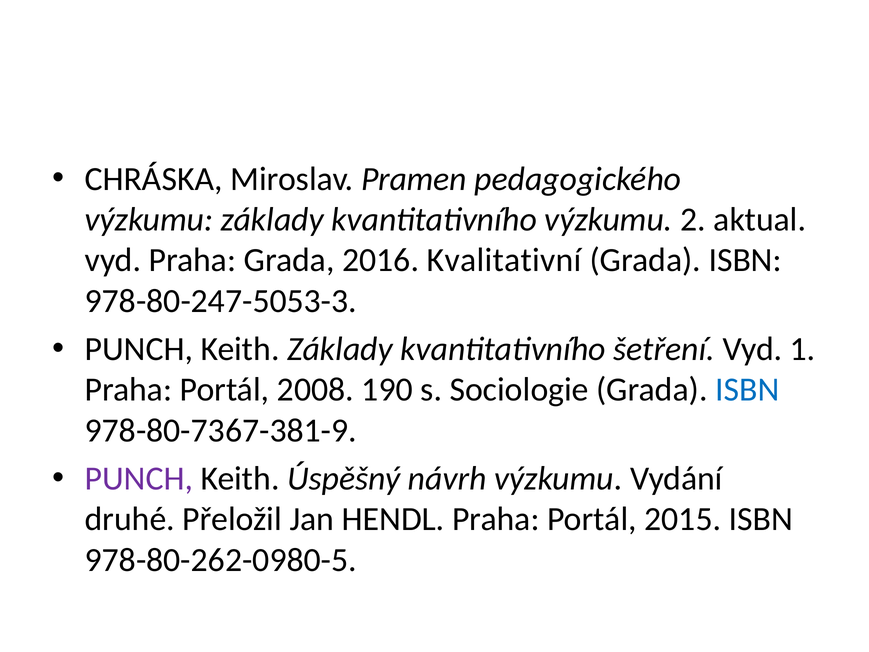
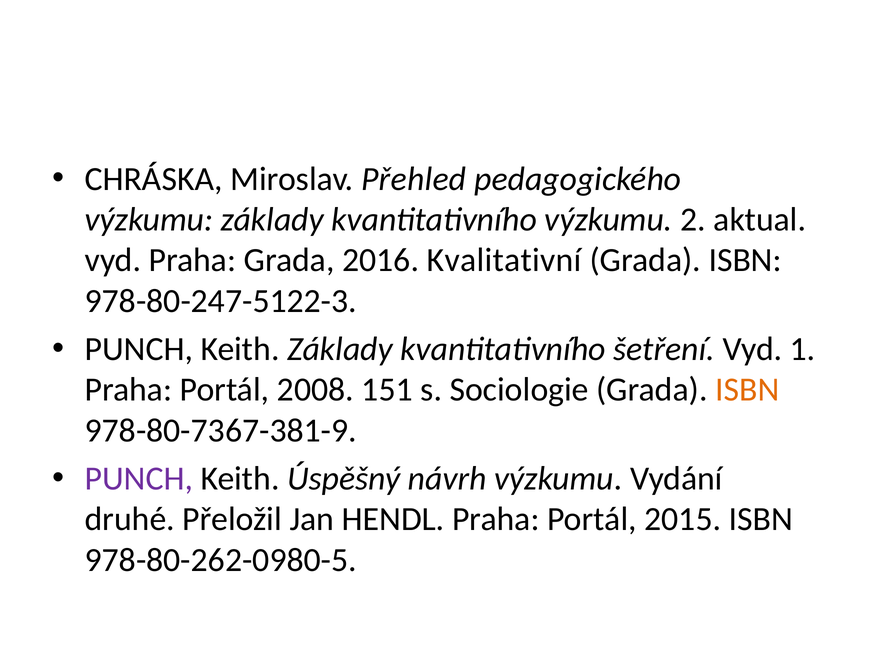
Pramen: Pramen -> Přehled
978-80-247-5053-3: 978-80-247-5053-3 -> 978-80-247-5122-3
190: 190 -> 151
ISBN at (747, 390) colour: blue -> orange
